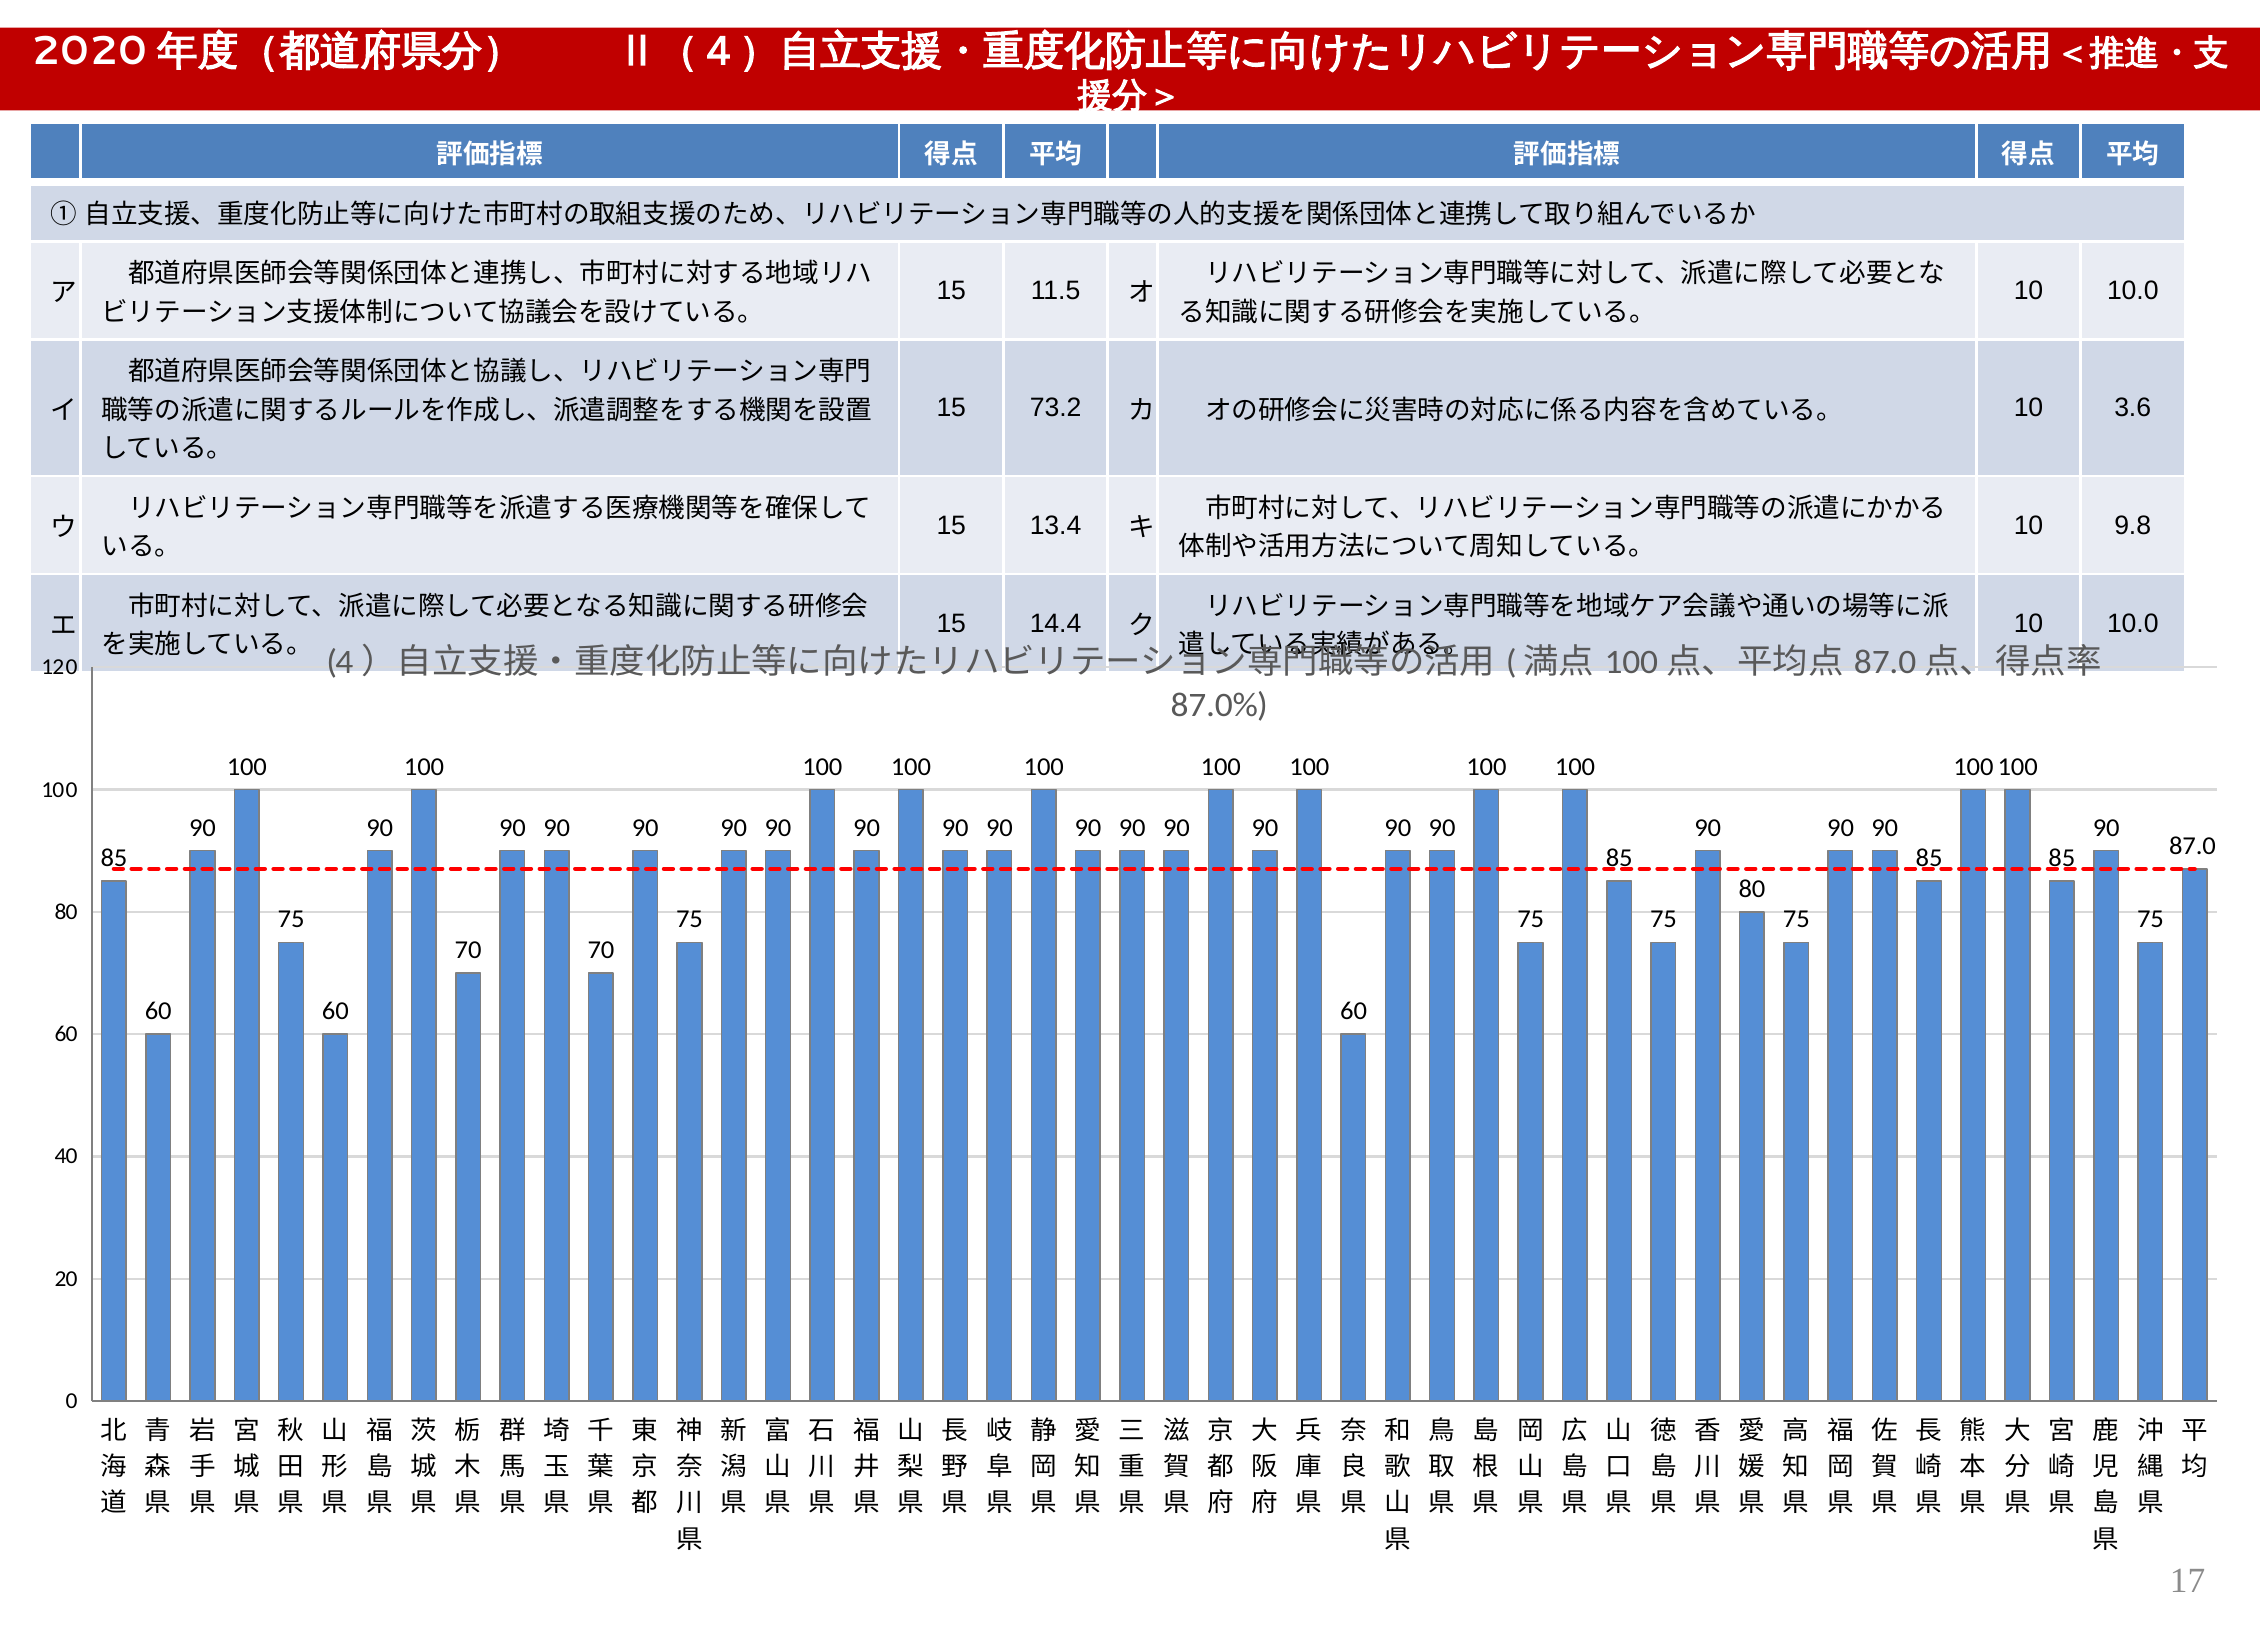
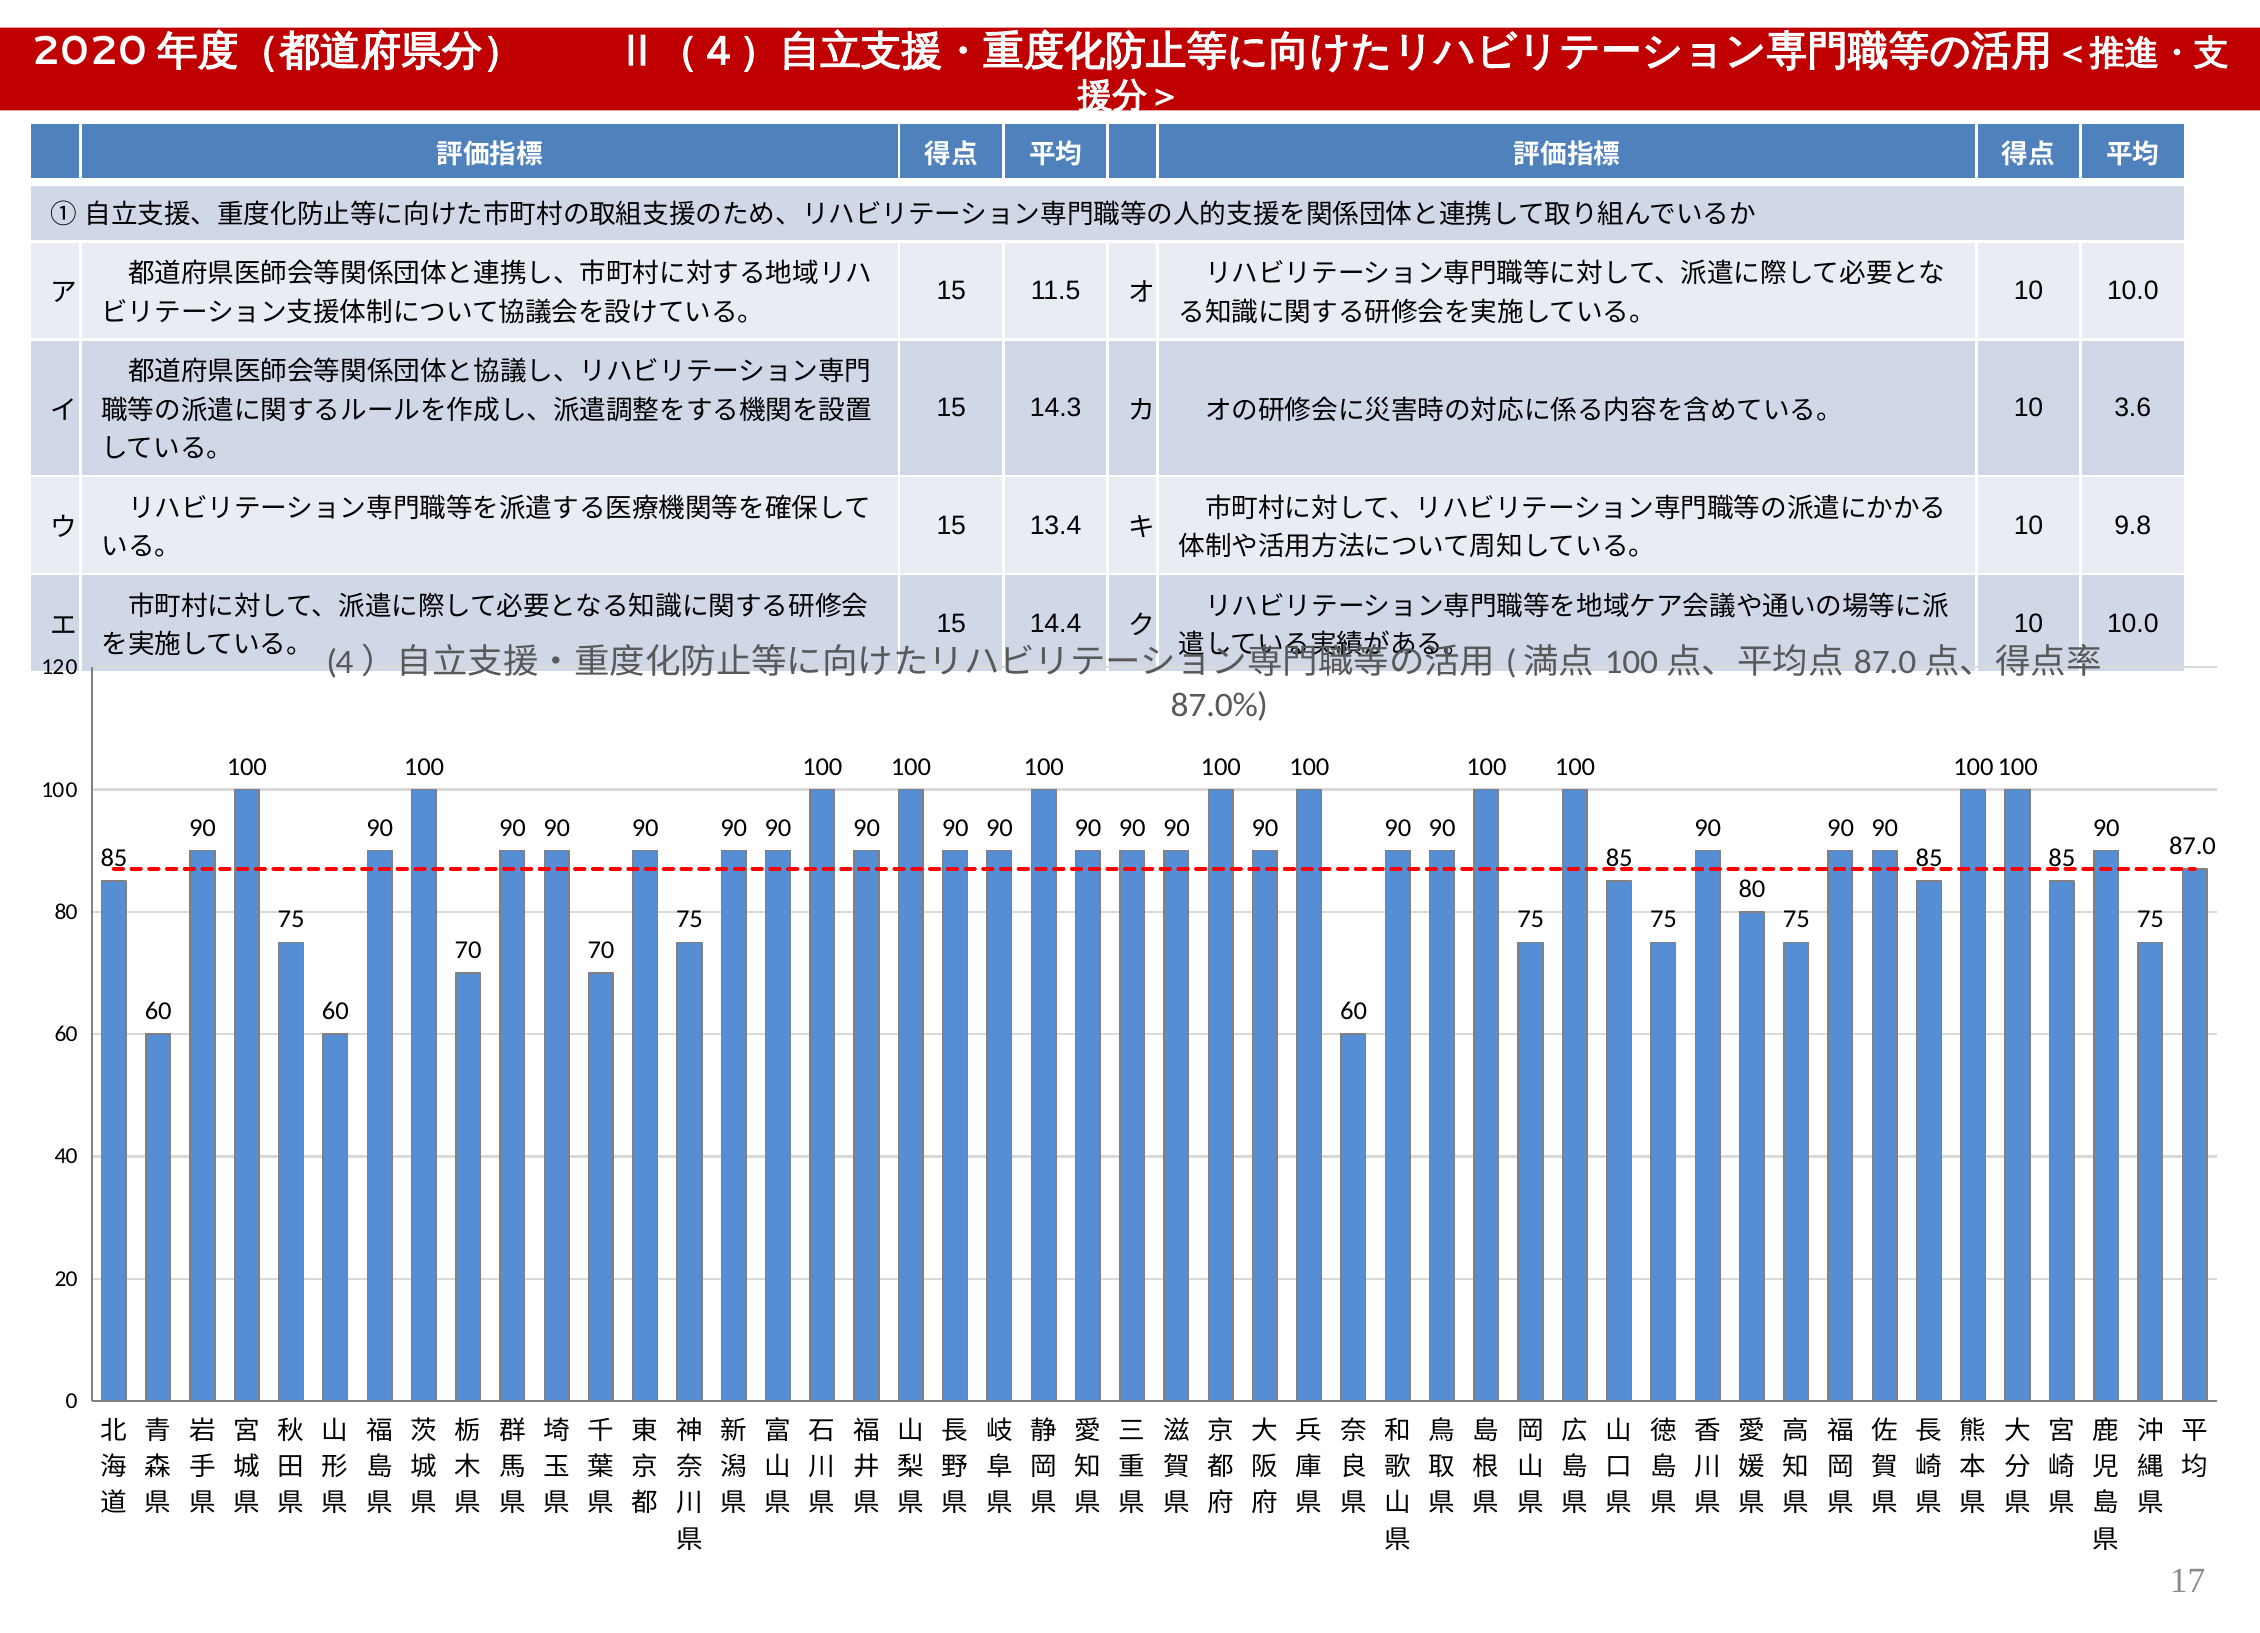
73.2: 73.2 -> 14.3
